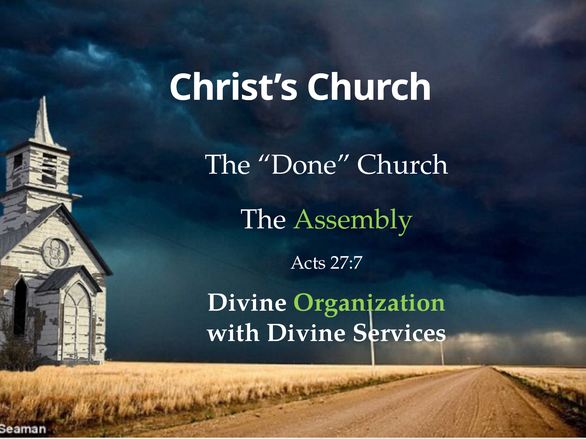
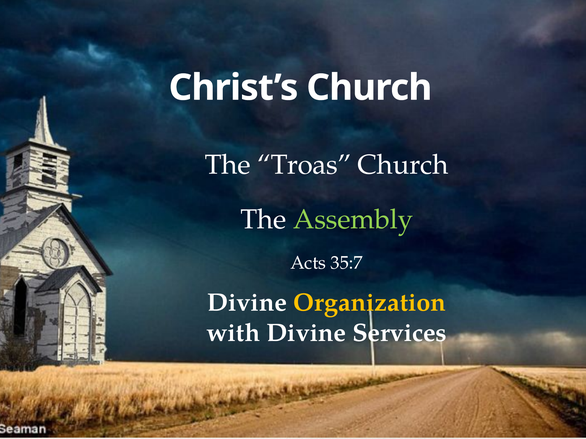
Done: Done -> Troas
27:7: 27:7 -> 35:7
Organization colour: light green -> yellow
